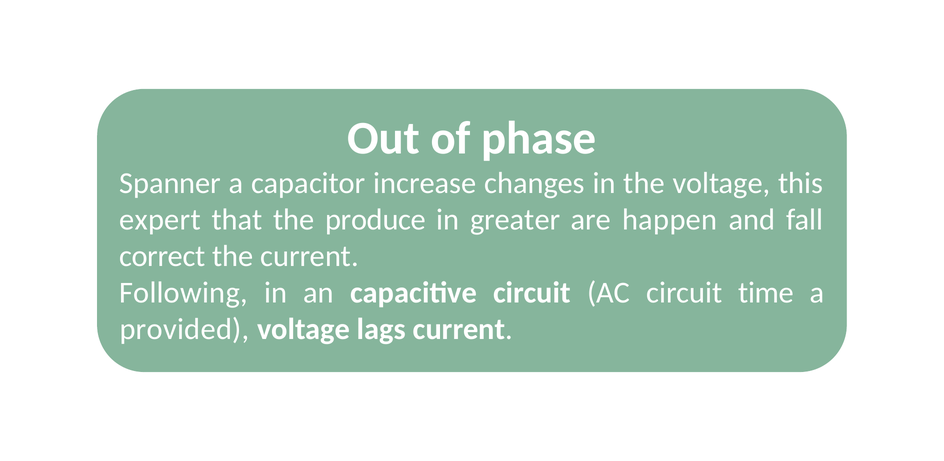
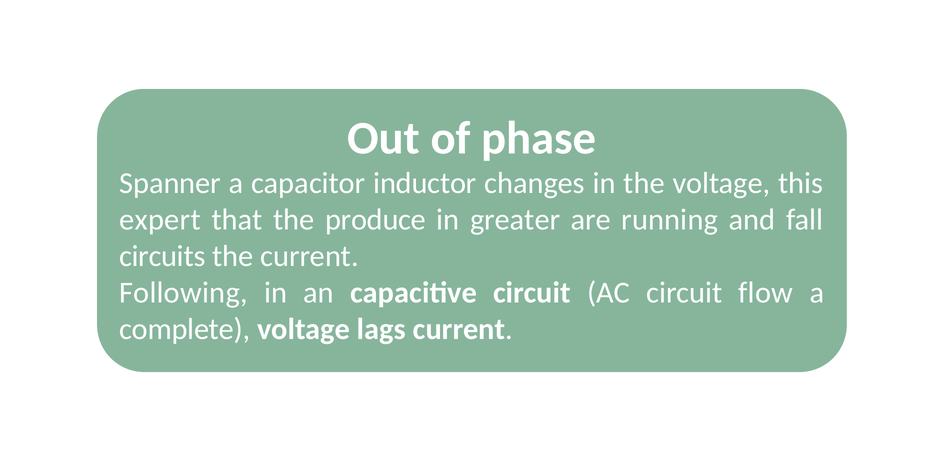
increase: increase -> inductor
happen: happen -> running
correct: correct -> circuits
time: time -> flow
provided: provided -> complete
